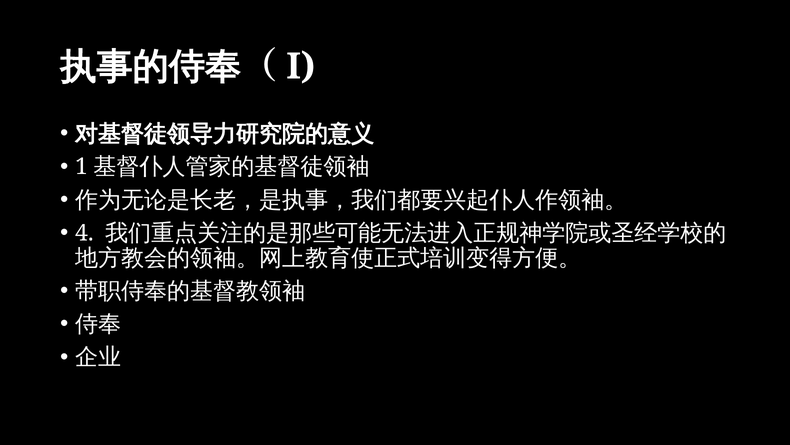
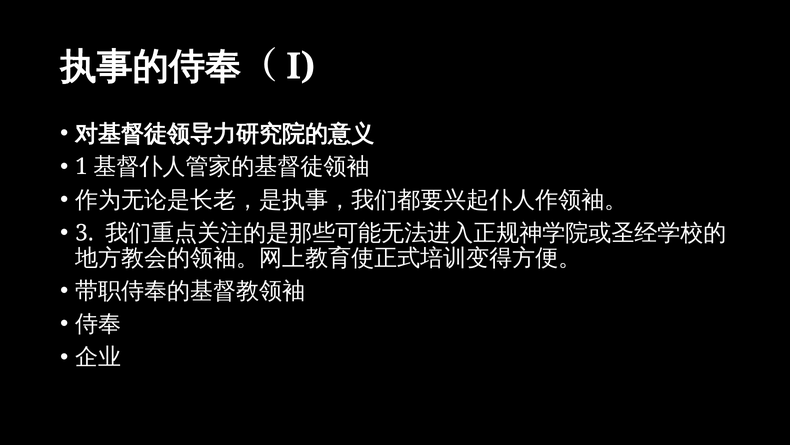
4: 4 -> 3
